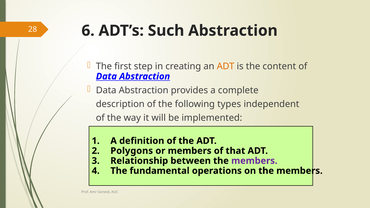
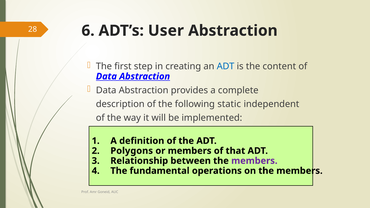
Such: Such -> User
ADT at (226, 66) colour: orange -> blue
types: types -> static
